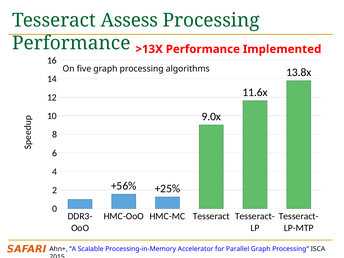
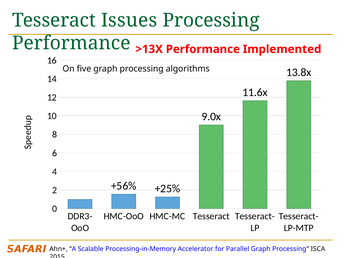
Assess: Assess -> Issues
